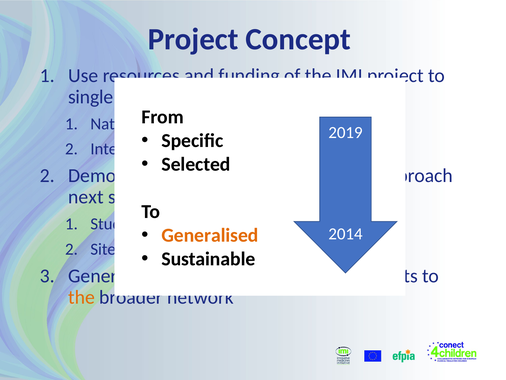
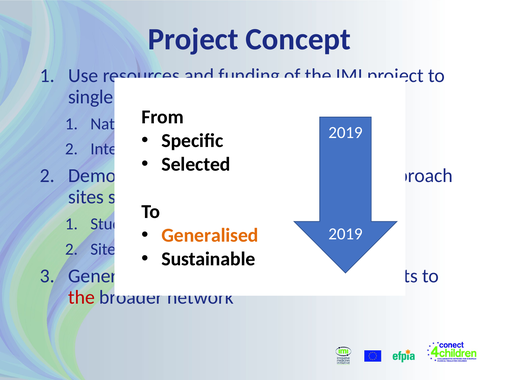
next at (86, 197): next -> sites
2014 at (345, 234): 2014 -> 2019
the at (82, 297) colour: orange -> red
